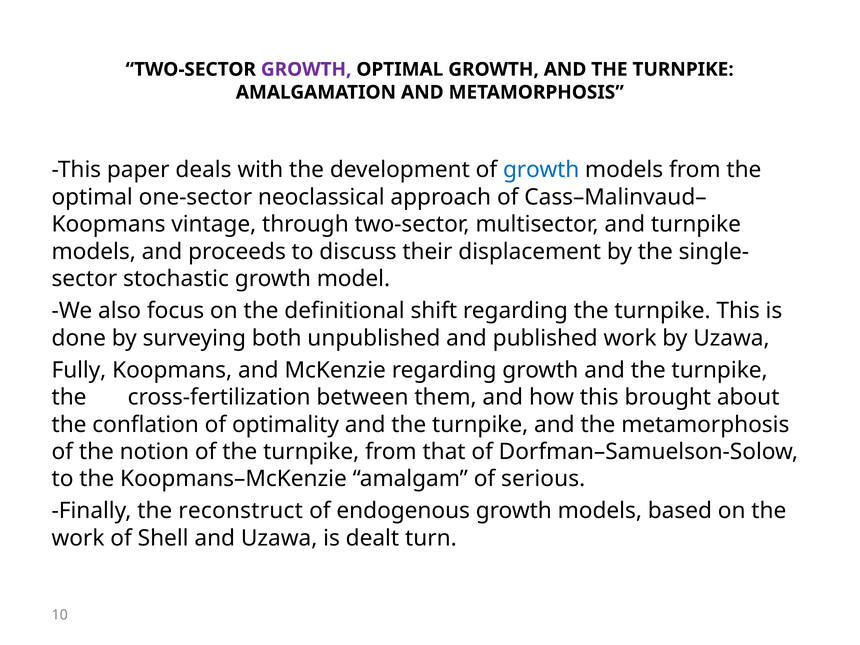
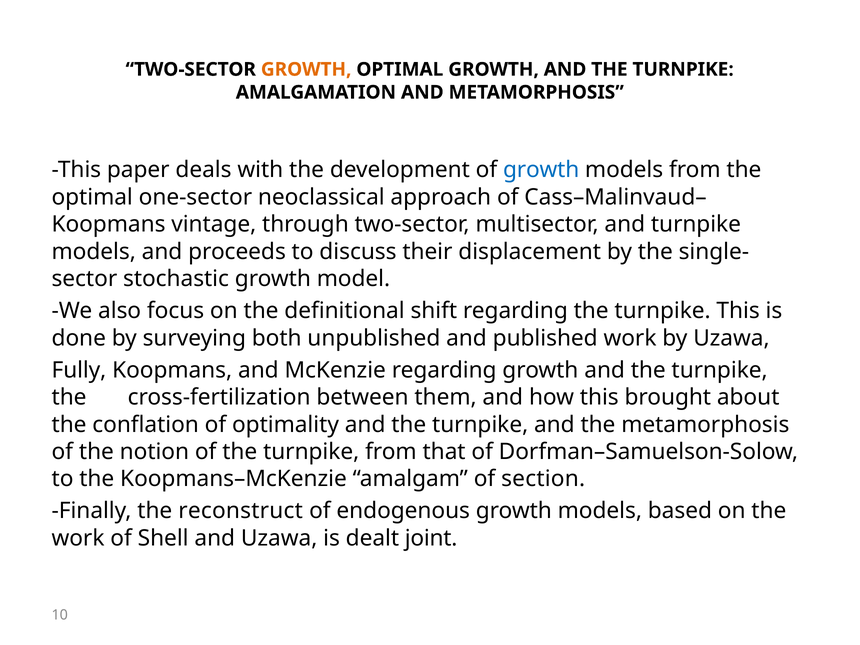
GROWTH at (306, 69) colour: purple -> orange
serious: serious -> section
turn: turn -> joint
